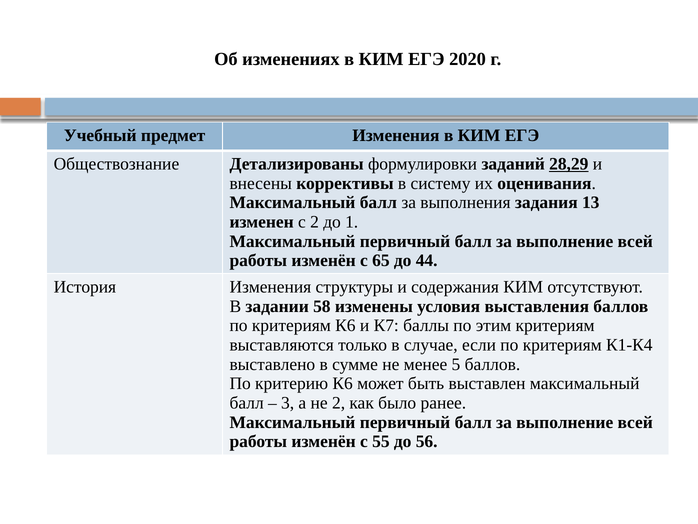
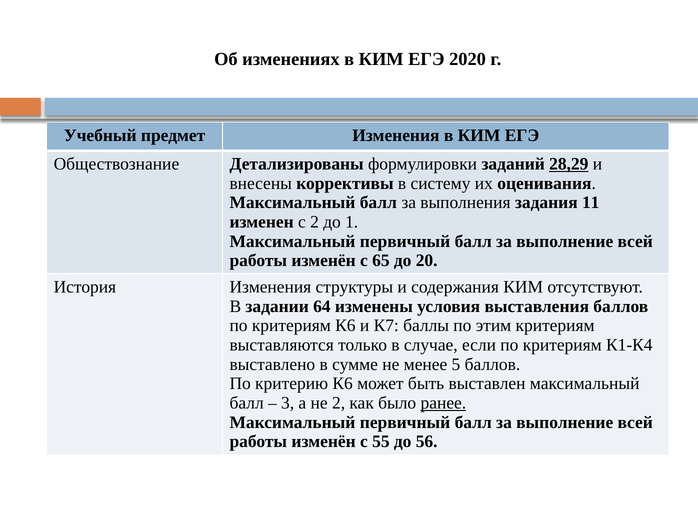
13: 13 -> 11
44: 44 -> 20
58: 58 -> 64
ранее underline: none -> present
